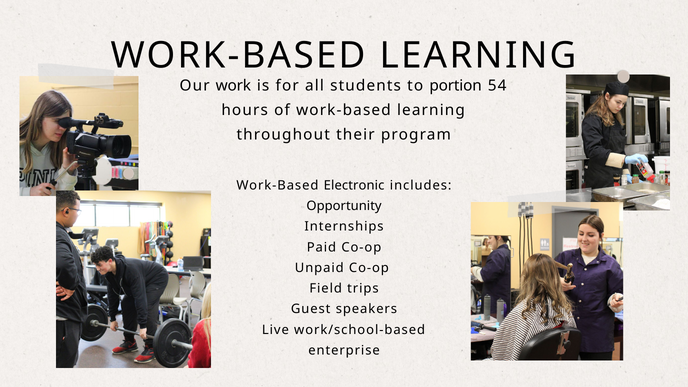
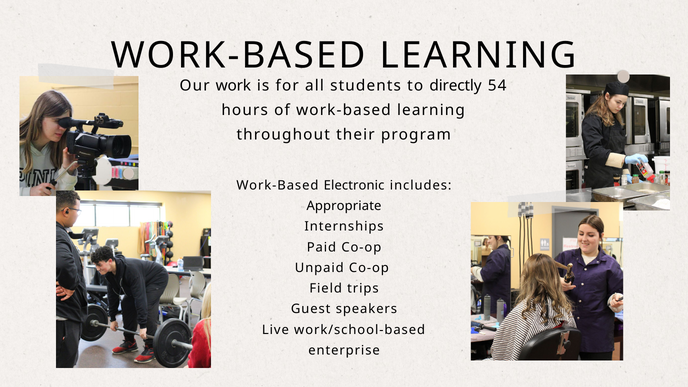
portion: portion -> directly
Opportunity: Opportunity -> Appropriate
